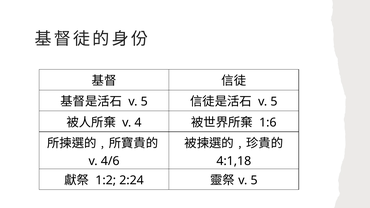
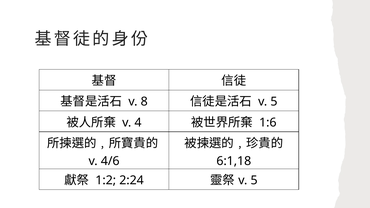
5 at (144, 102): 5 -> 8
4:1,18: 4:1,18 -> 6:1,18
